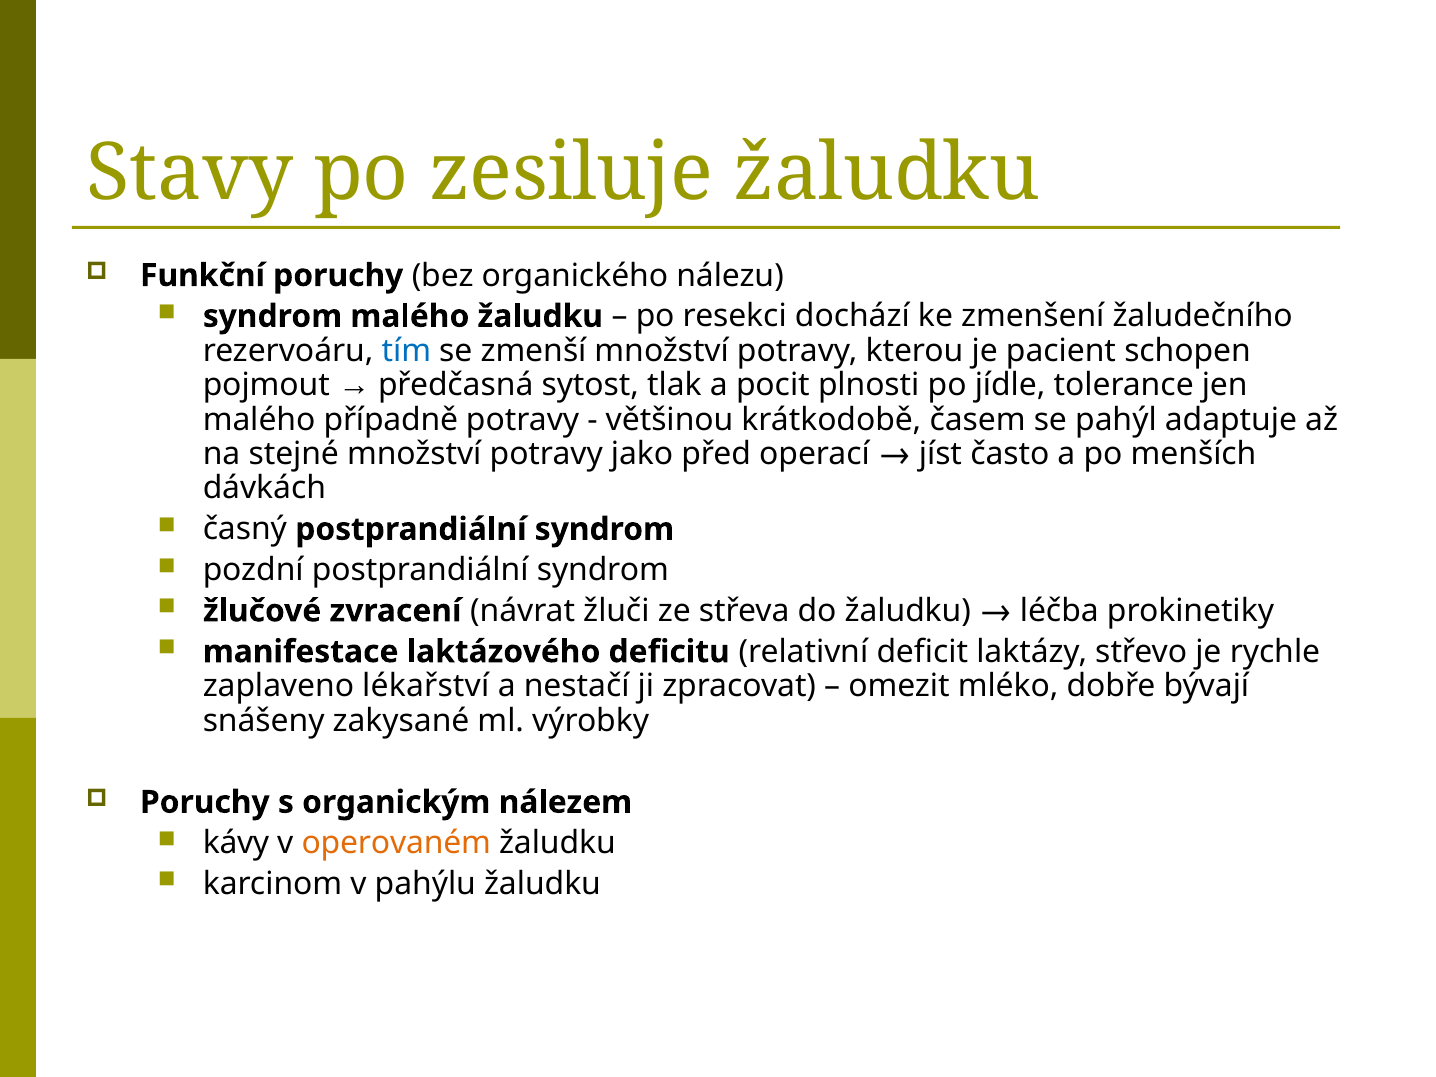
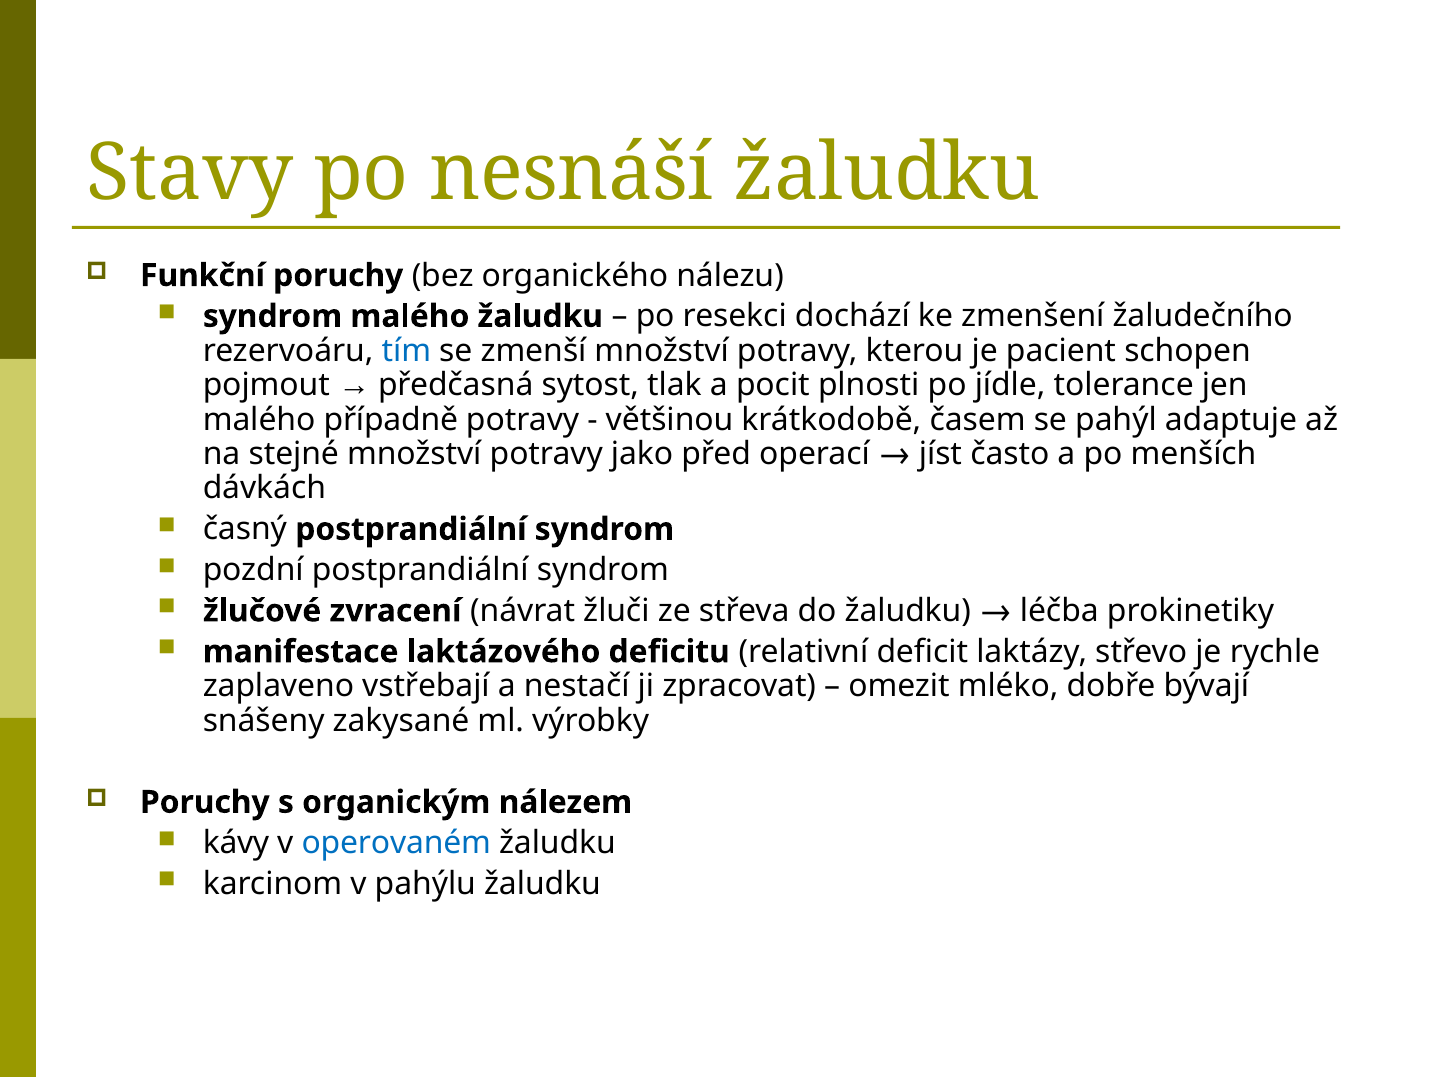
zesiluje: zesiluje -> nesnáší
lékařství: lékařství -> vstřebají
operovaném colour: orange -> blue
